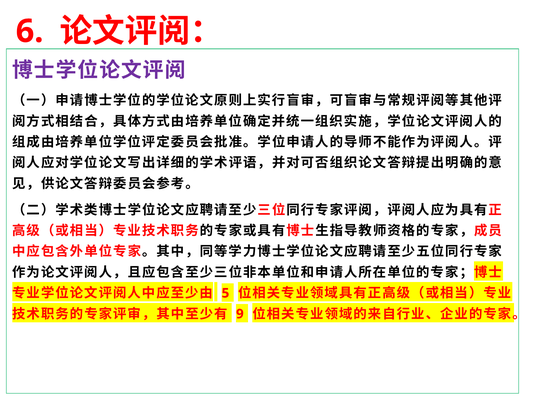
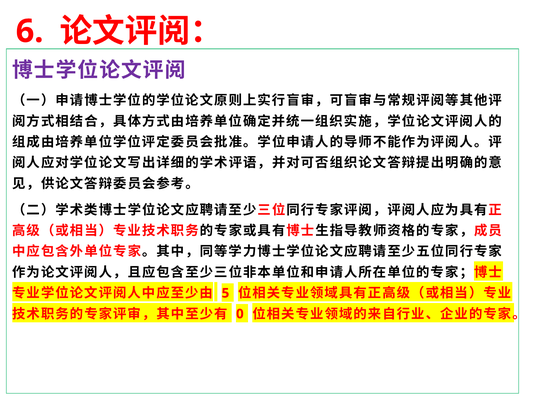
9: 9 -> 0
